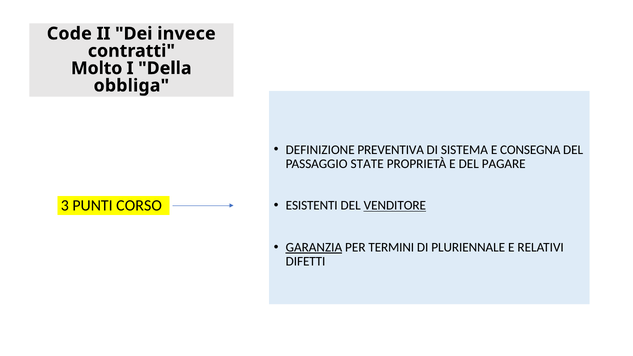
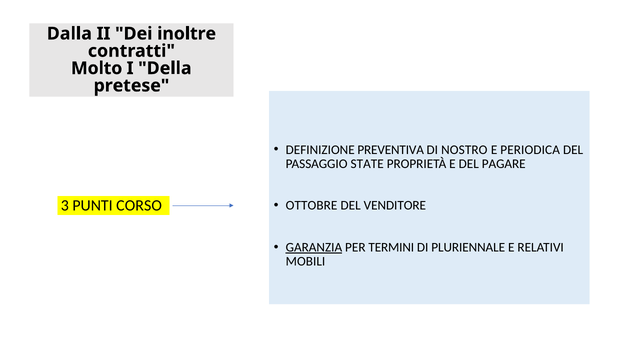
Code: Code -> Dalla
invece: invece -> inoltre
obbliga: obbliga -> pretese
SISTEMA: SISTEMA -> NOSTRO
CONSEGNA: CONSEGNA -> PERIODICA
ESISTENTI: ESISTENTI -> OTTOBRE
VENDITORE underline: present -> none
DIFETTI: DIFETTI -> MOBILI
